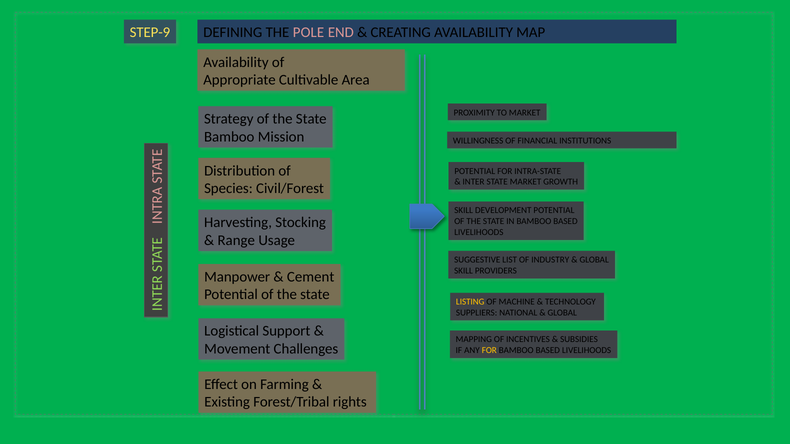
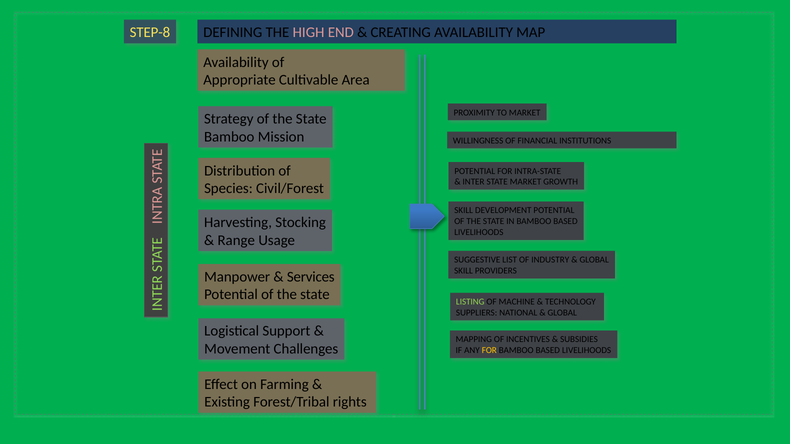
STEP-9: STEP-9 -> STEP-8
POLE: POLE -> HIGH
Cement: Cement -> Services
LISTING colour: yellow -> light green
